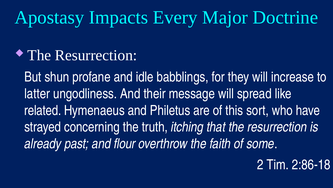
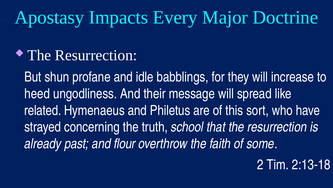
latter: latter -> heed
itching: itching -> school
2:86-18: 2:86-18 -> 2:13-18
